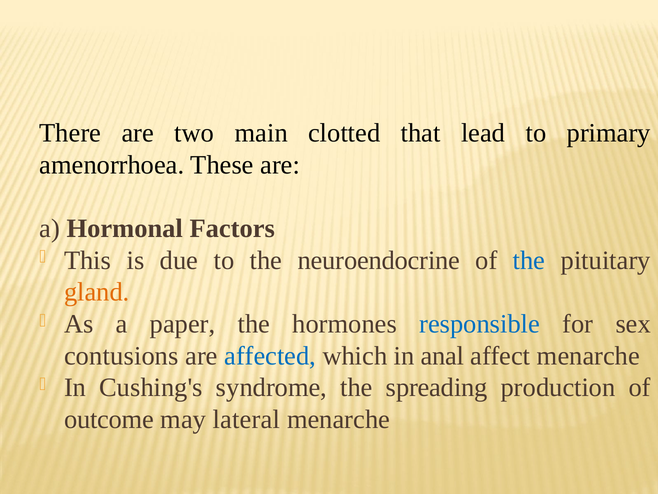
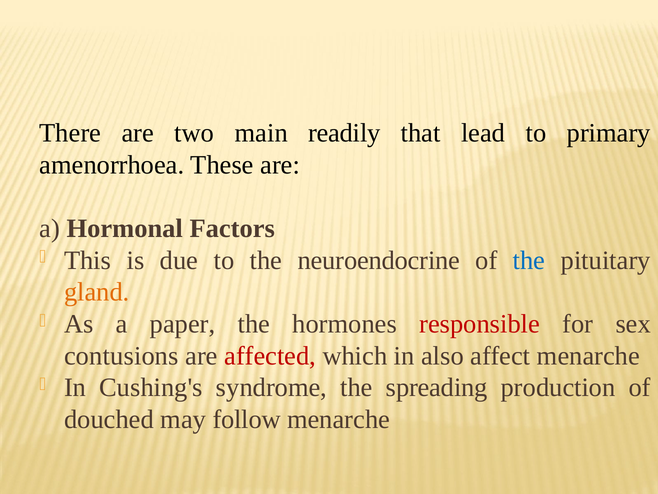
clotted: clotted -> readily
responsible colour: blue -> red
affected colour: blue -> red
anal: anal -> also
outcome: outcome -> douched
lateral: lateral -> follow
